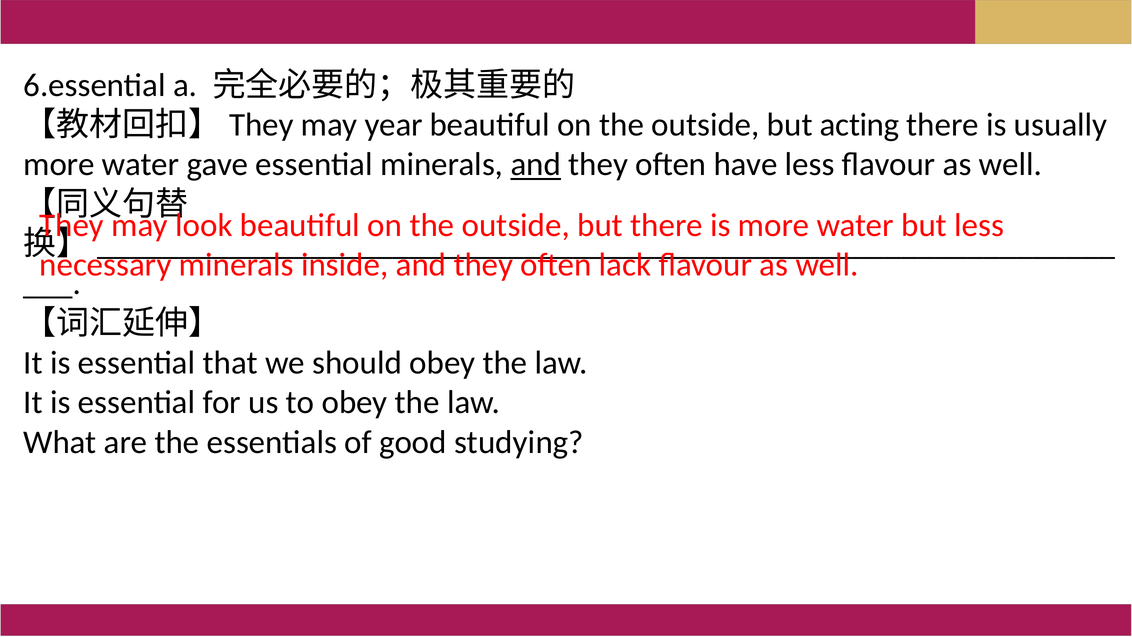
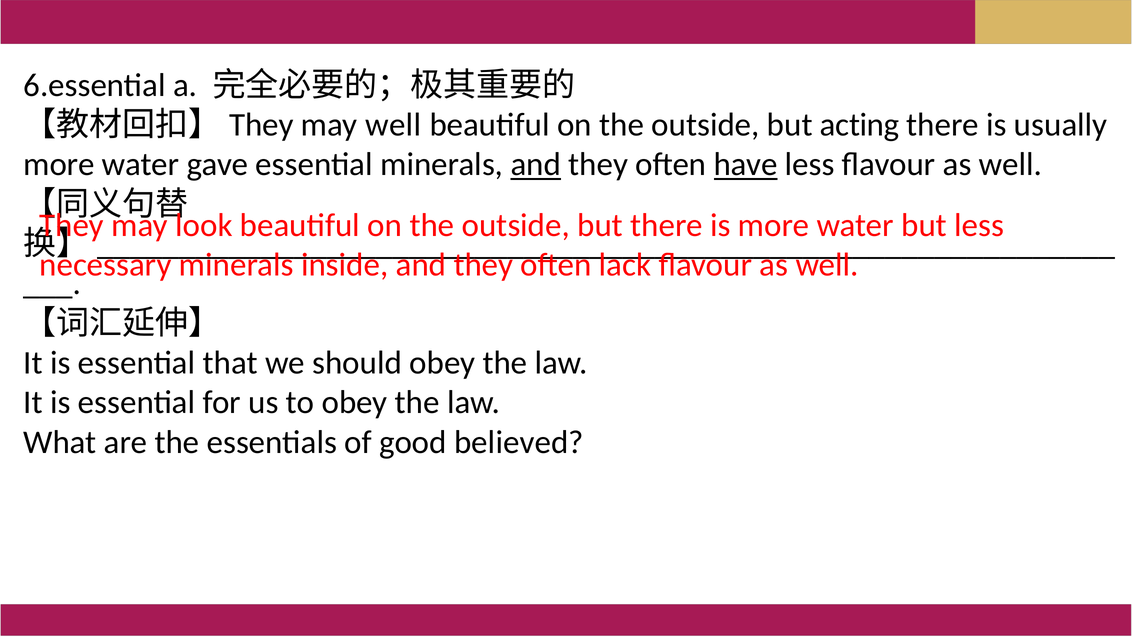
may year: year -> well
have underline: none -> present
studying: studying -> believed
